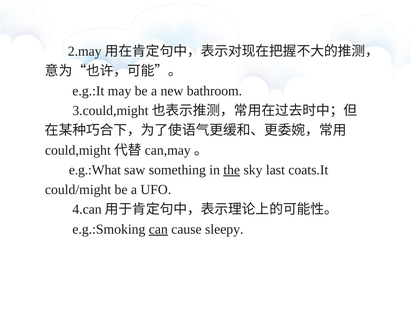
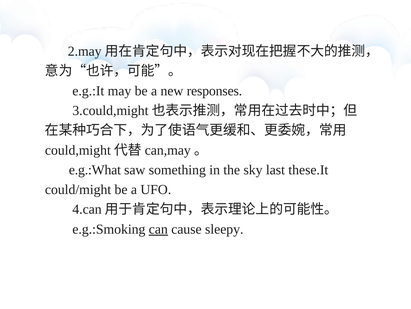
bathroom: bathroom -> responses
the underline: present -> none
coats.It: coats.It -> these.It
